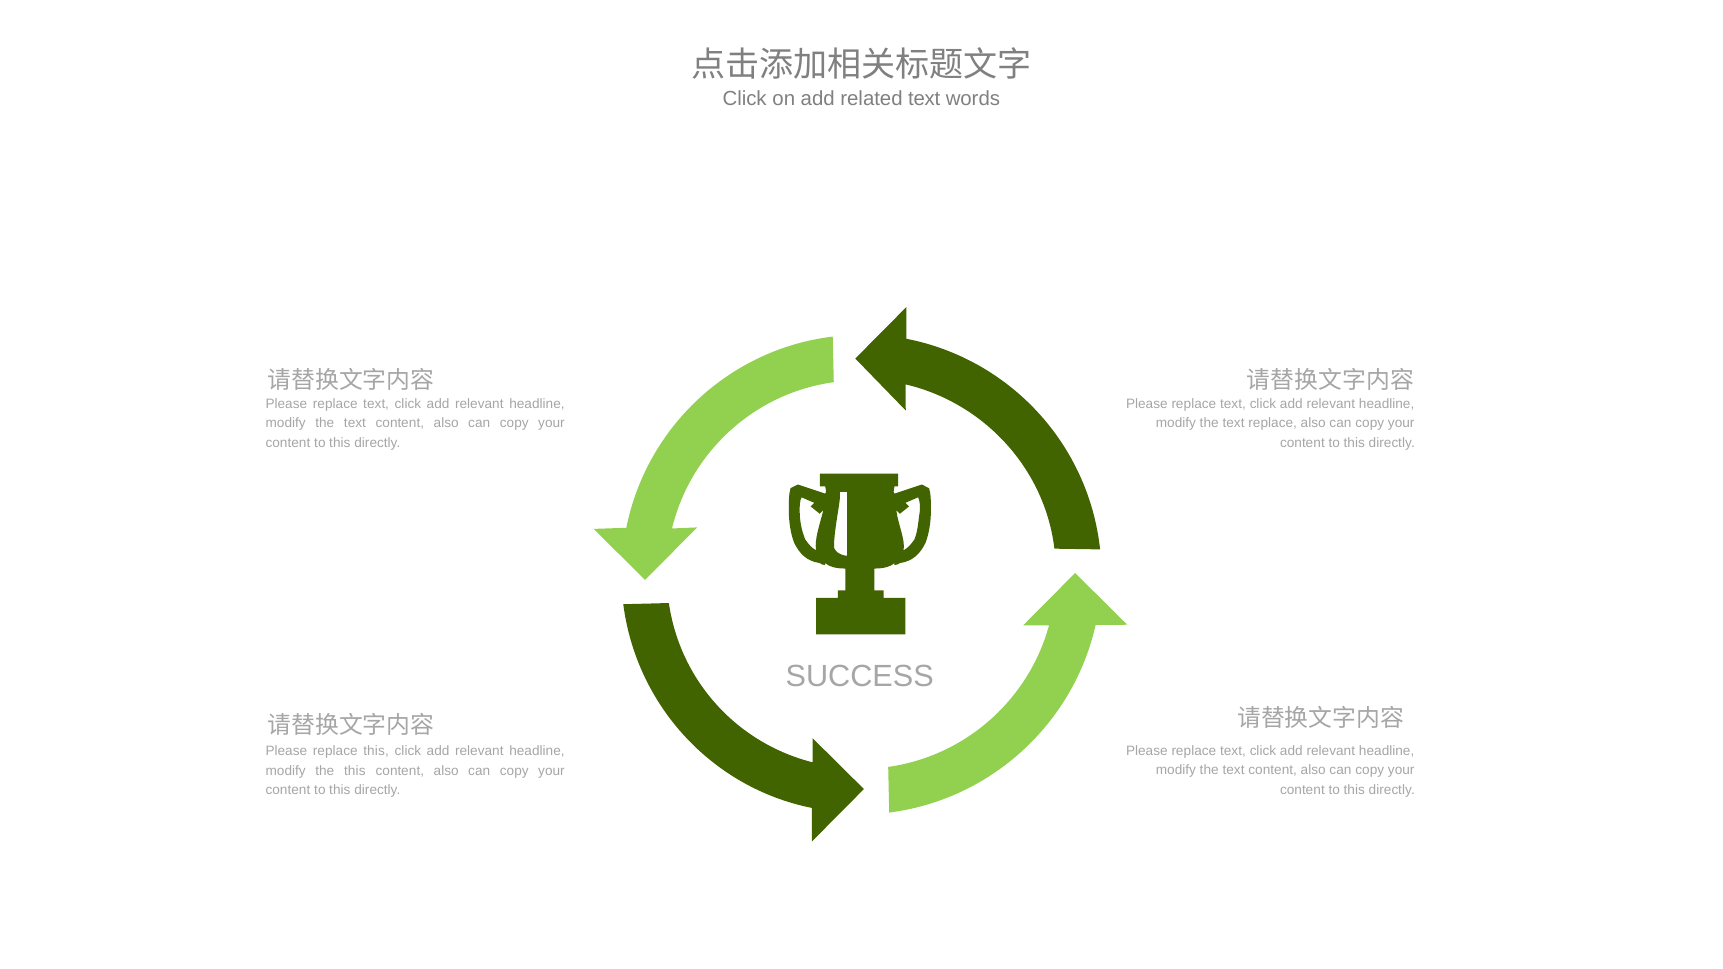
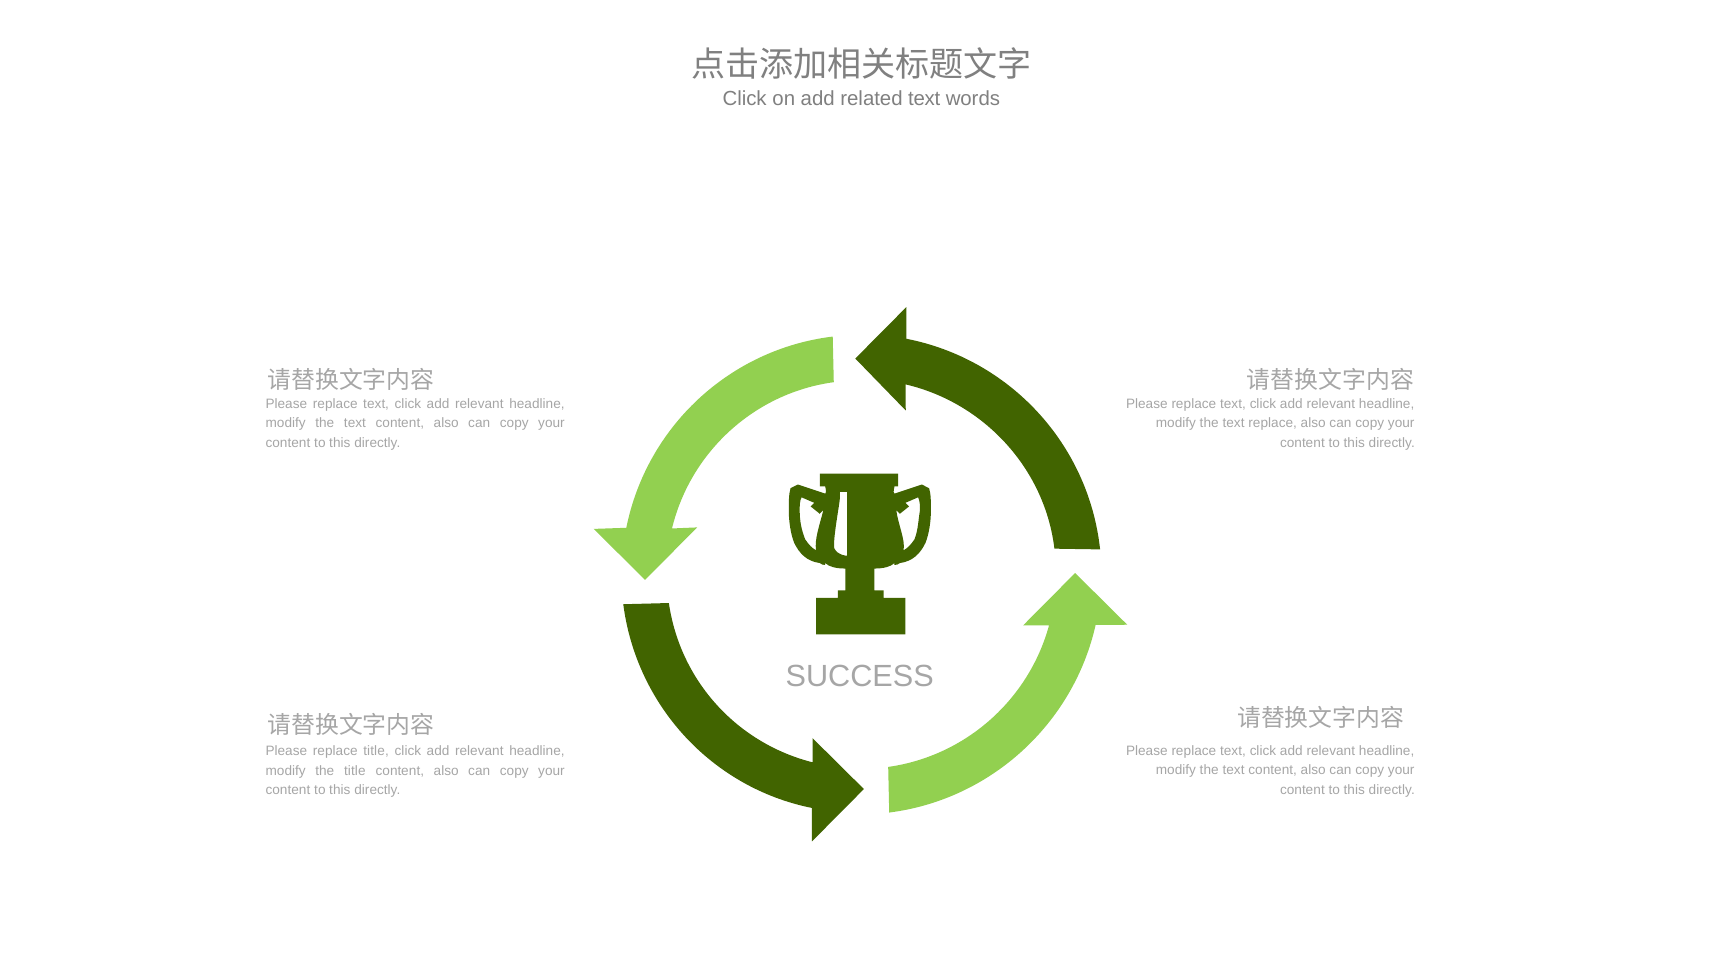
replace this: this -> title
the this: this -> title
